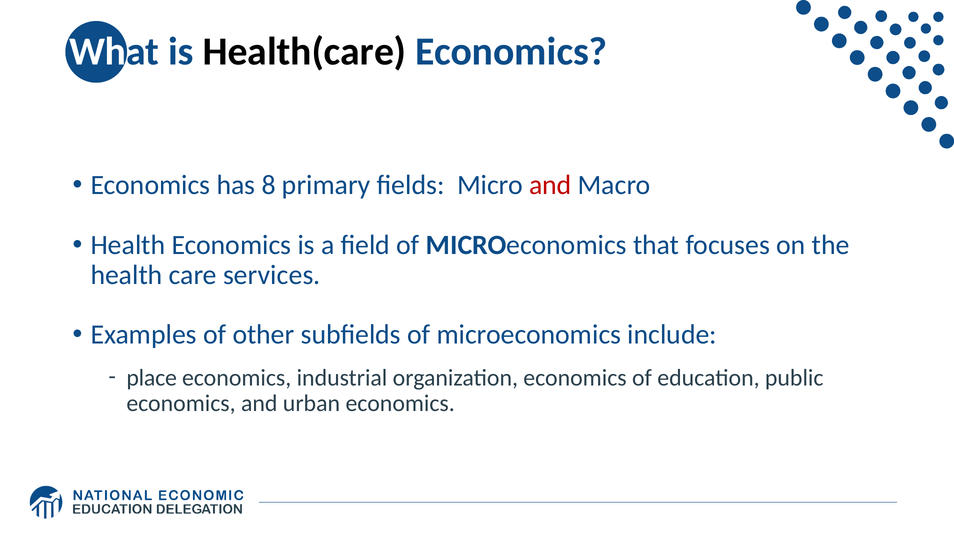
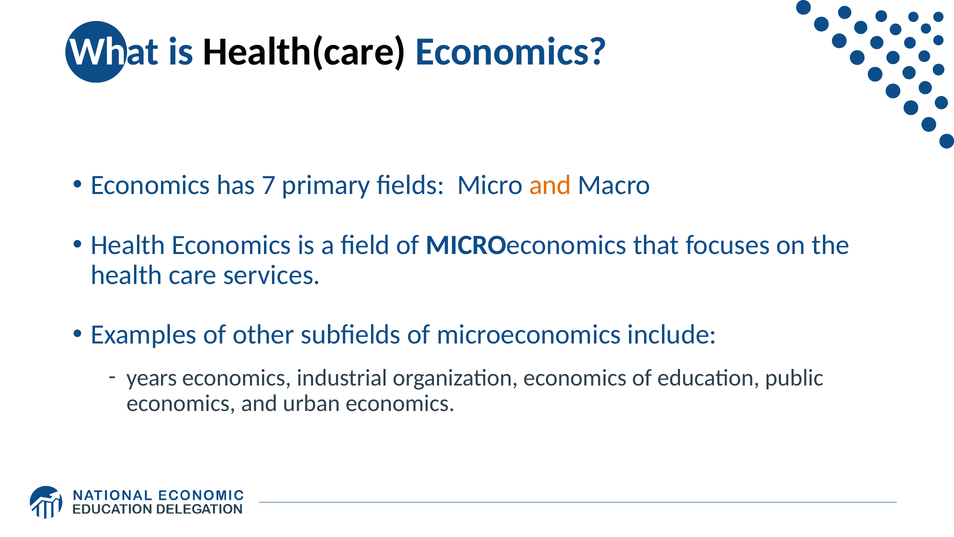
8: 8 -> 7
and at (550, 185) colour: red -> orange
place: place -> years
